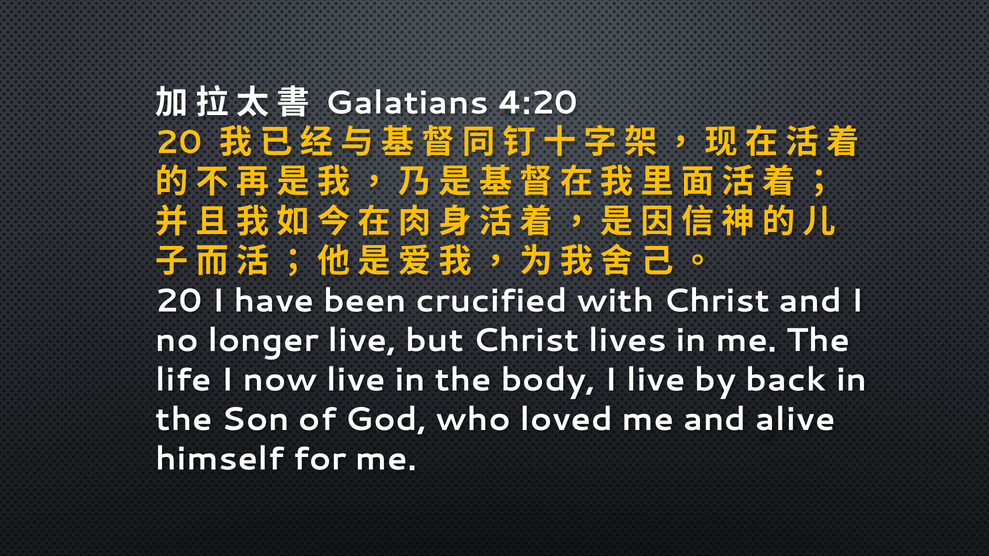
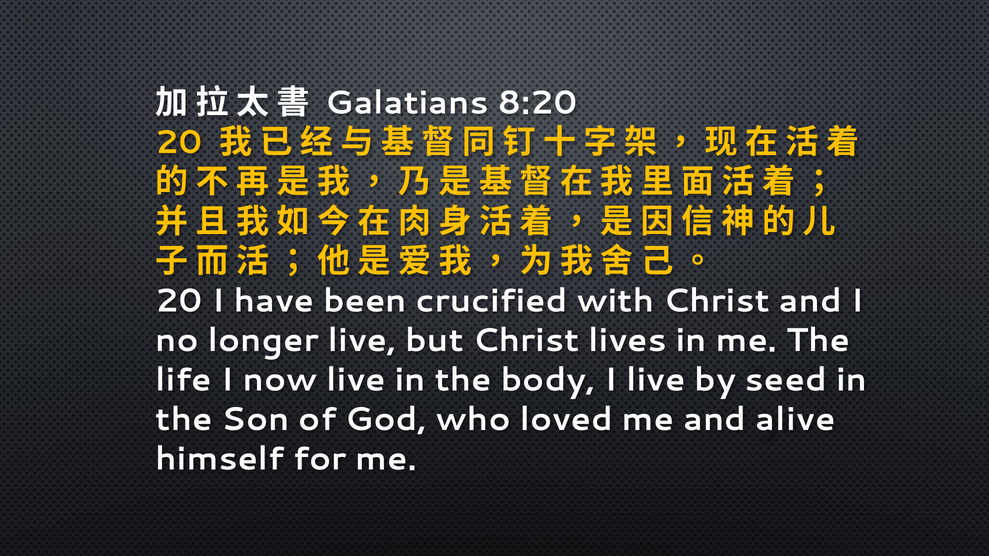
4:20: 4:20 -> 8:20
back: back -> seed
